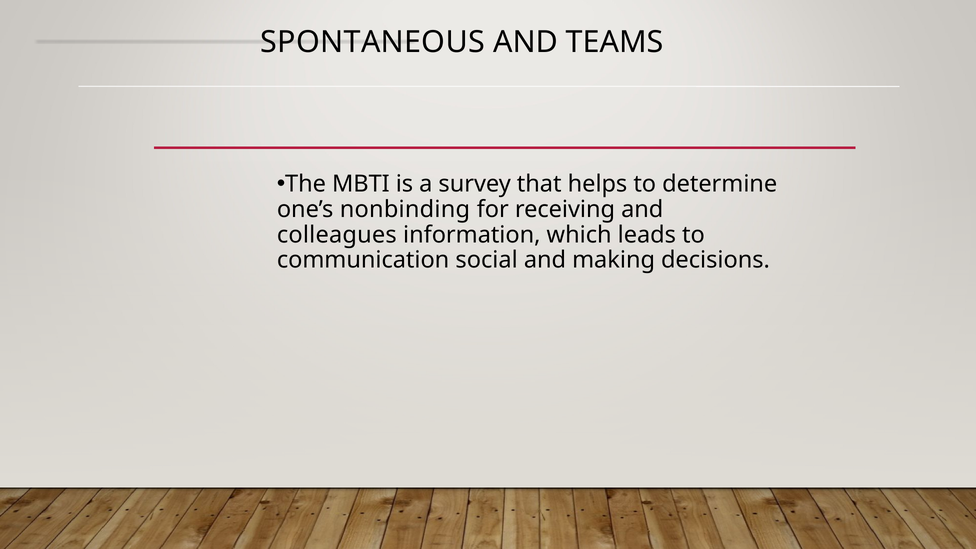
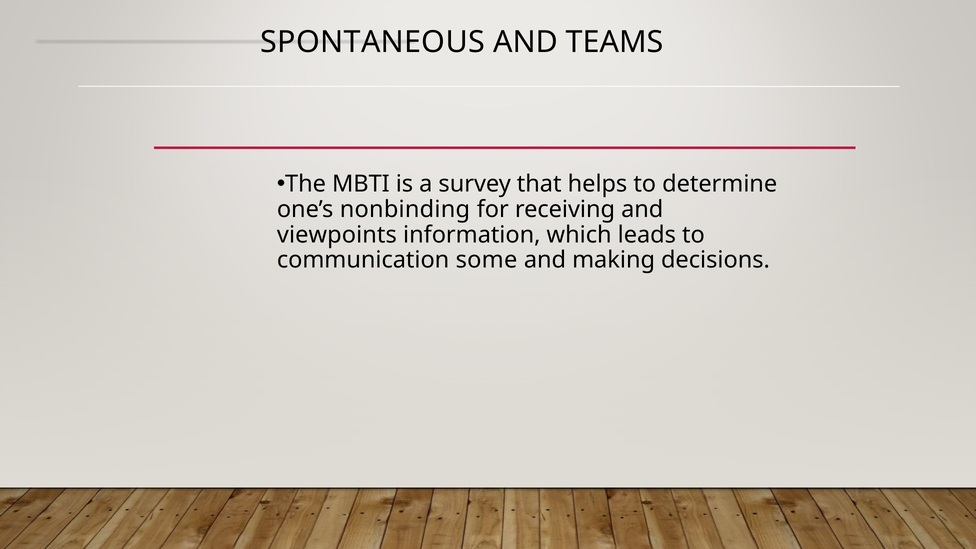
colleagues: colleagues -> viewpoints
social: social -> some
